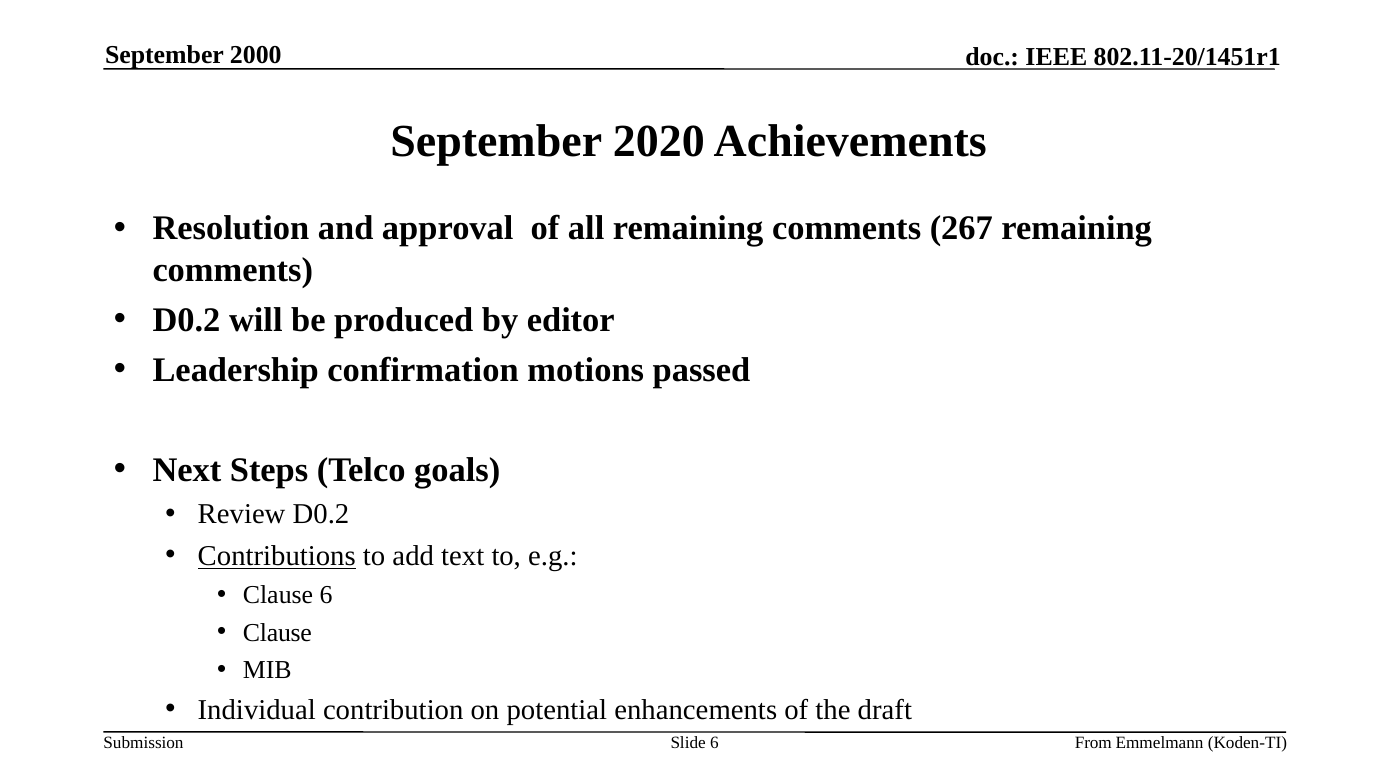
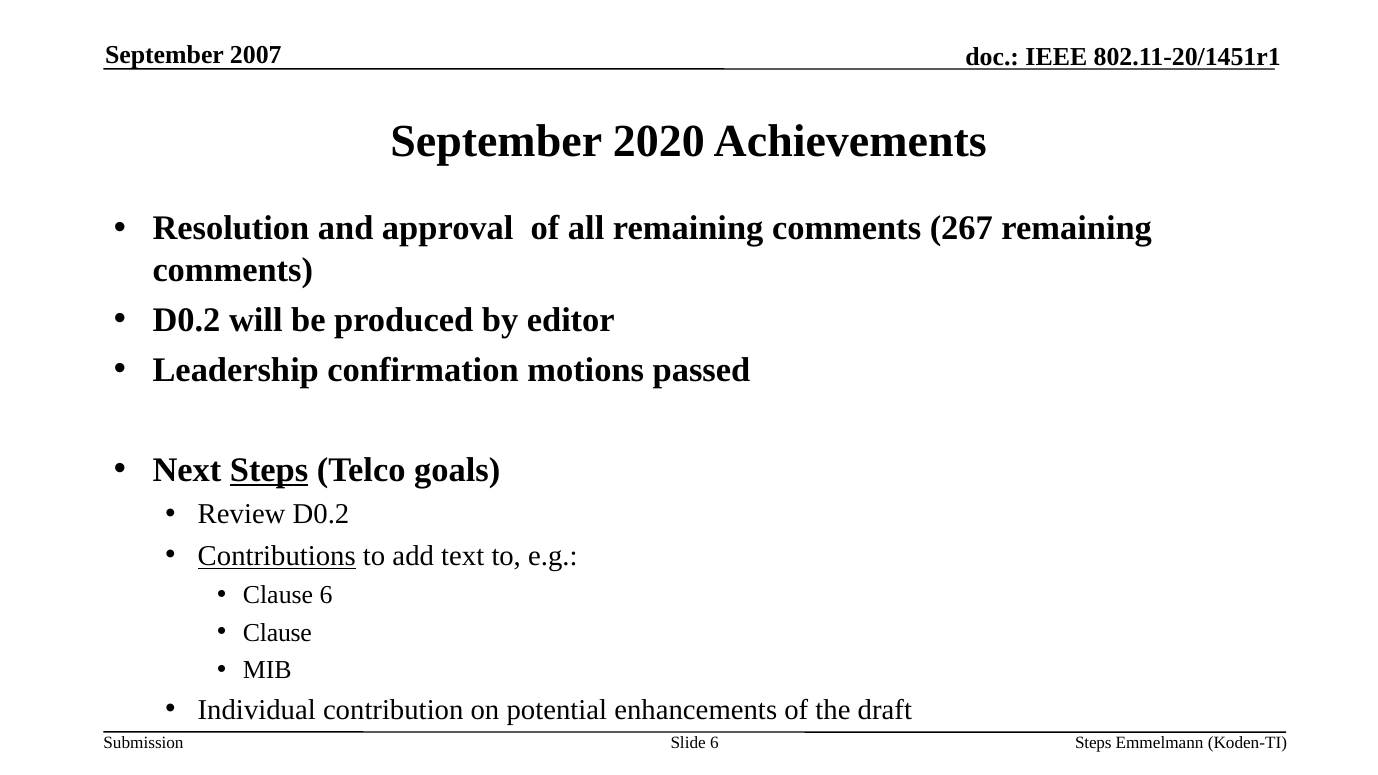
2000: 2000 -> 2007
Steps at (269, 470) underline: none -> present
From at (1093, 743): From -> Steps
